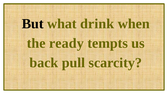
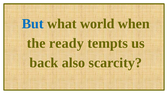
But colour: black -> blue
drink: drink -> world
pull: pull -> also
